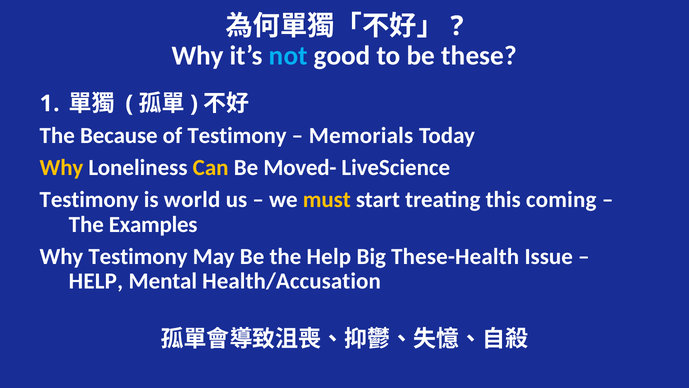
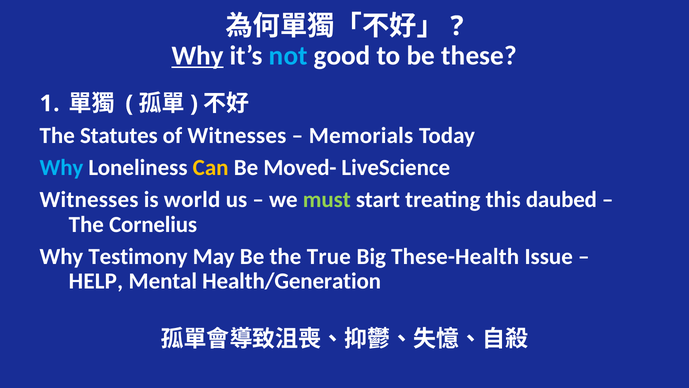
Why at (198, 55) underline: none -> present
Because: Because -> Statutes
of Testimony: Testimony -> Witnesses
Why at (61, 167) colour: yellow -> light blue
Testimony at (89, 199): Testimony -> Witnesses
must colour: yellow -> light green
coming: coming -> daubed
Examples: Examples -> Cornelius
the Help: Help -> True
Health/Accusation: Health/Accusation -> Health/Generation
